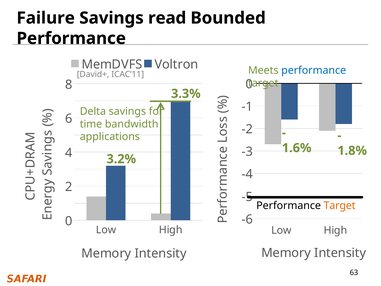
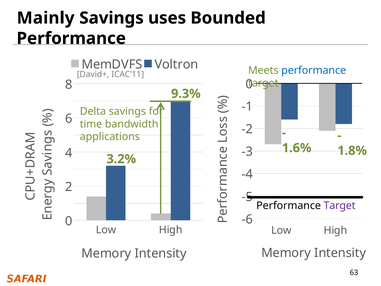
Failure: Failure -> Mainly
read: read -> uses
3.3%: 3.3% -> 9.3%
Target at (340, 205) colour: orange -> purple
